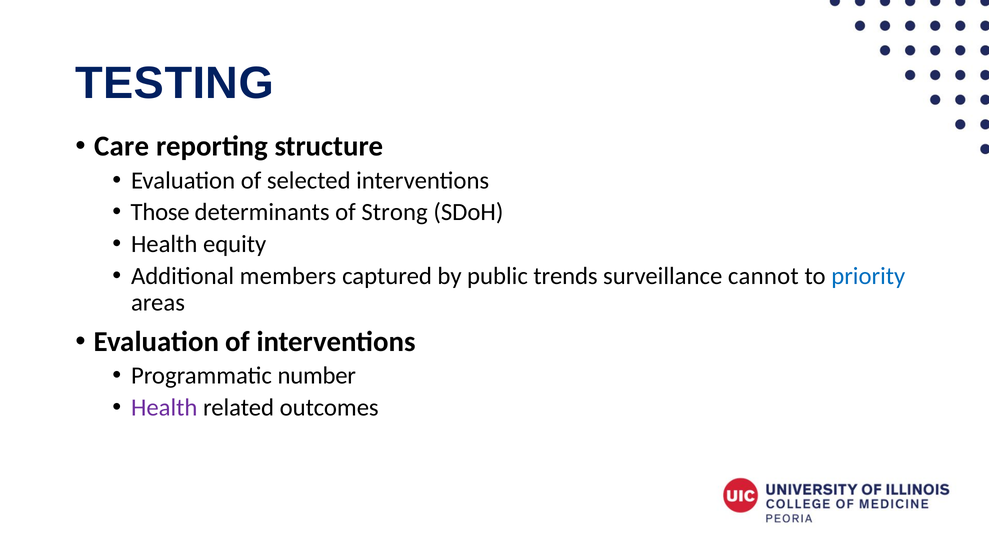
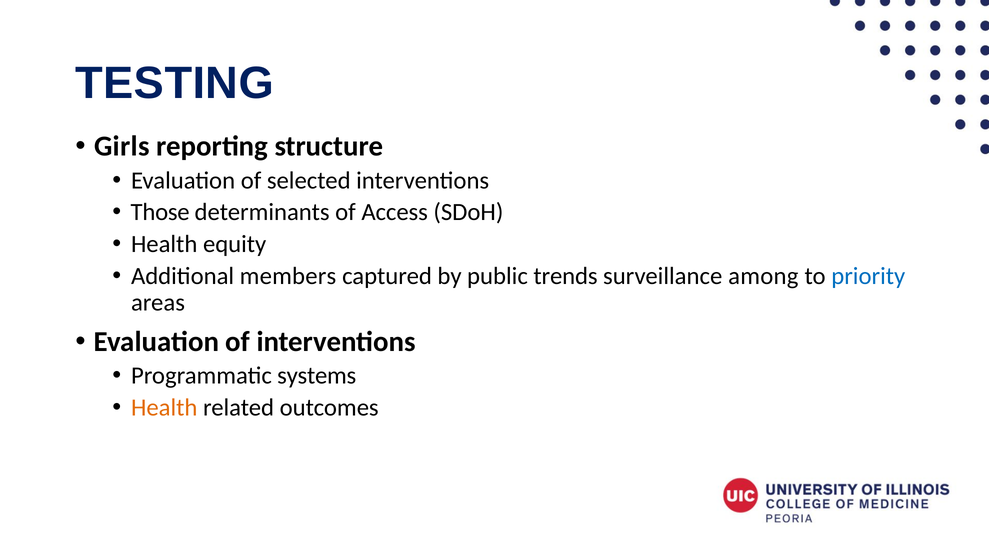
Care: Care -> Girls
Strong: Strong -> Access
cannot: cannot -> among
number: number -> systems
Health at (164, 408) colour: purple -> orange
